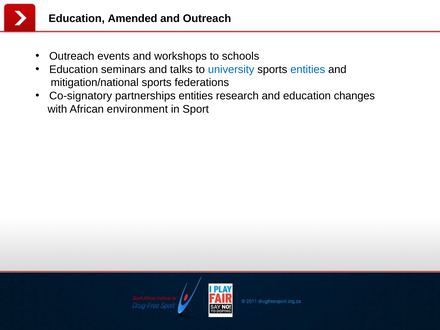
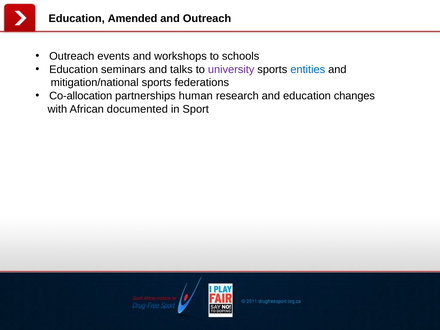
university colour: blue -> purple
Co-signatory: Co-signatory -> Co-allocation
partnerships entities: entities -> human
environment: environment -> documented
